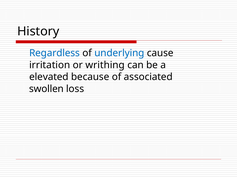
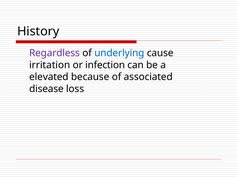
Regardless colour: blue -> purple
writhing: writhing -> infection
swollen: swollen -> disease
